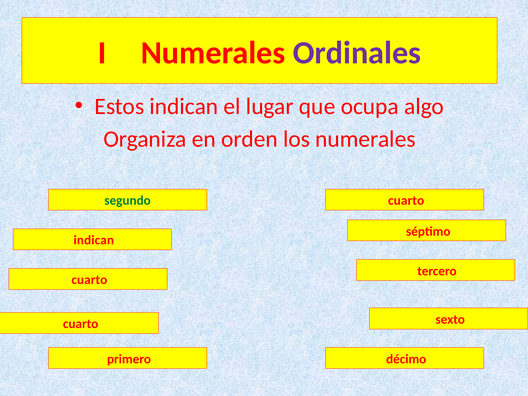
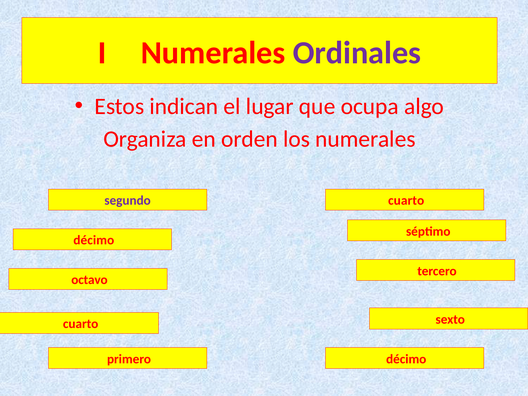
segundo colour: green -> purple
indican at (94, 240): indican -> décimo
cuarto at (89, 280): cuarto -> octavo
